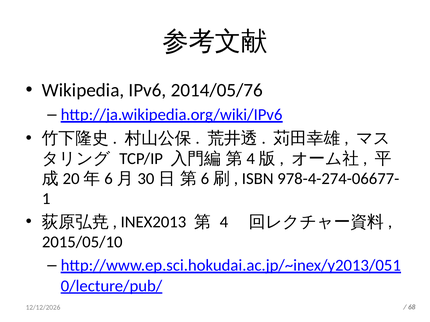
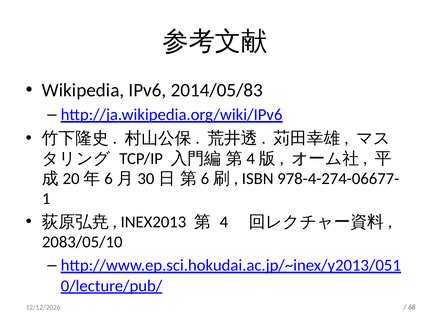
2014/05/76: 2014/05/76 -> 2014/05/83
2015/05/10: 2015/05/10 -> 2083/05/10
